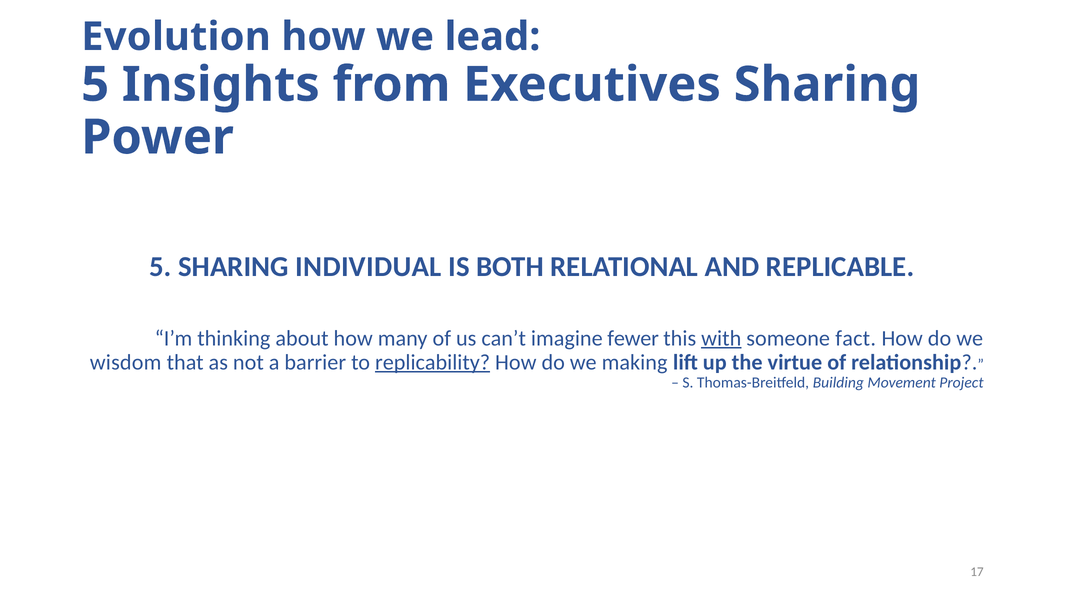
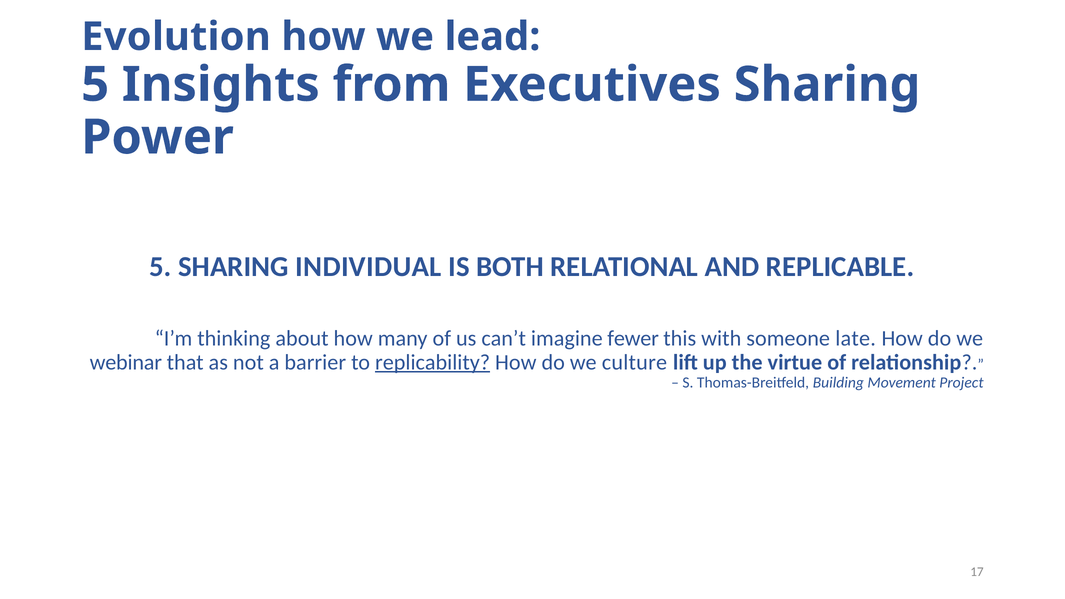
with underline: present -> none
fact: fact -> late
wisdom: wisdom -> webinar
making: making -> culture
